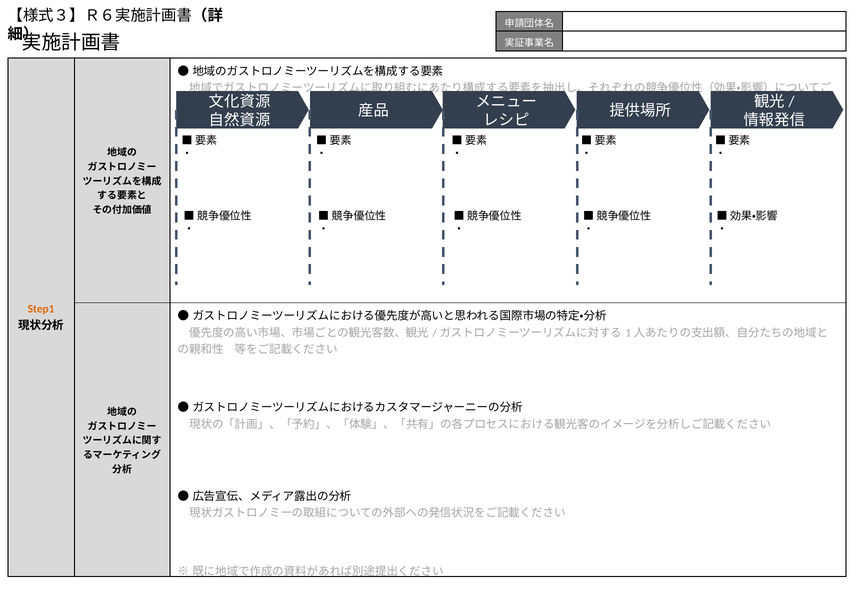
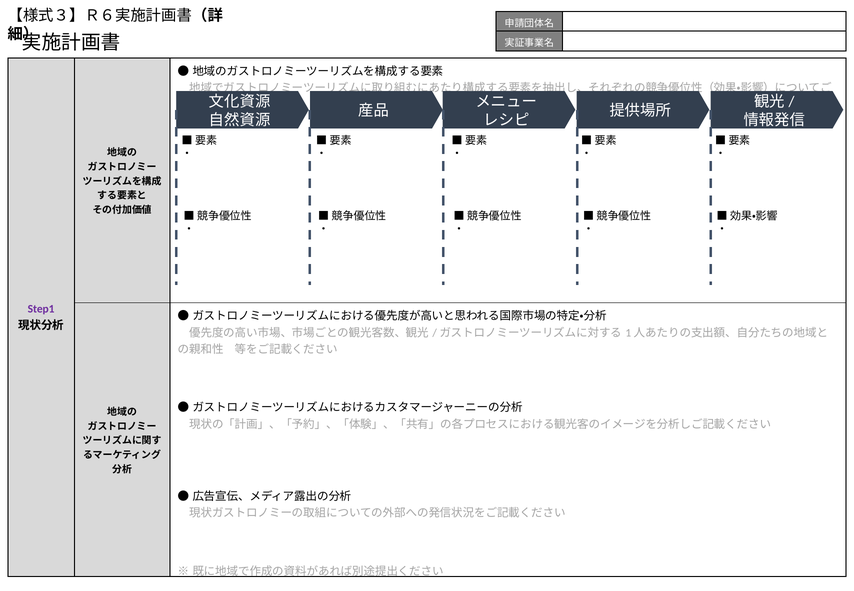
Step1 colour: orange -> purple
